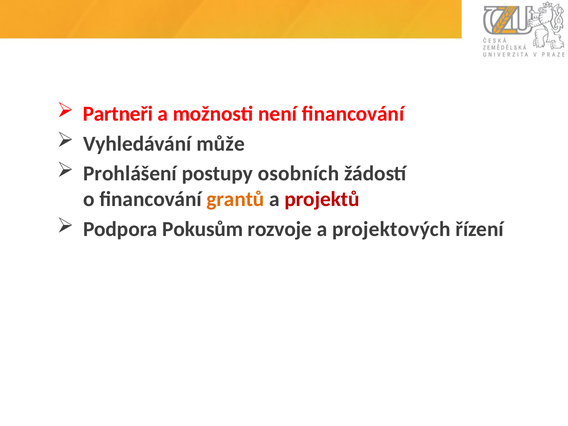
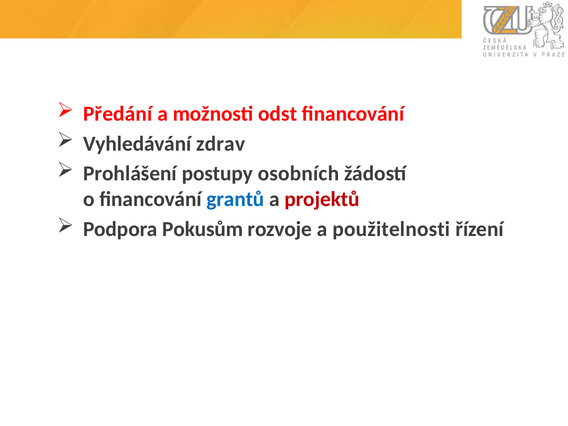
Partneři: Partneři -> Předání
není: není -> odst
může: může -> zdrav
grantů colour: orange -> blue
projektových: projektových -> použitelnosti
